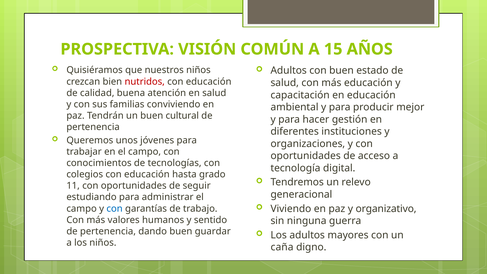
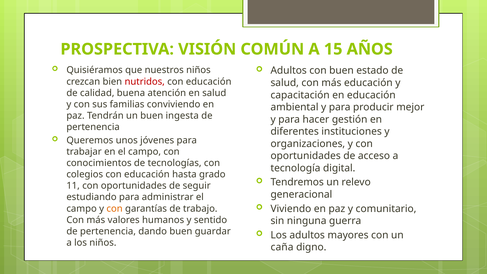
cultural: cultural -> ingesta
organizativo: organizativo -> comunitario
con at (115, 209) colour: blue -> orange
